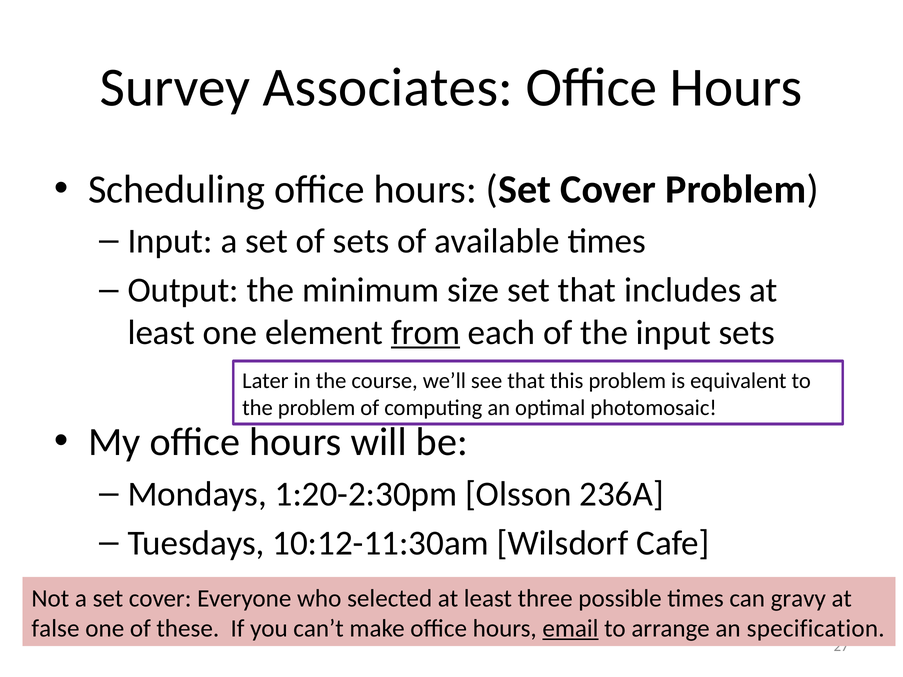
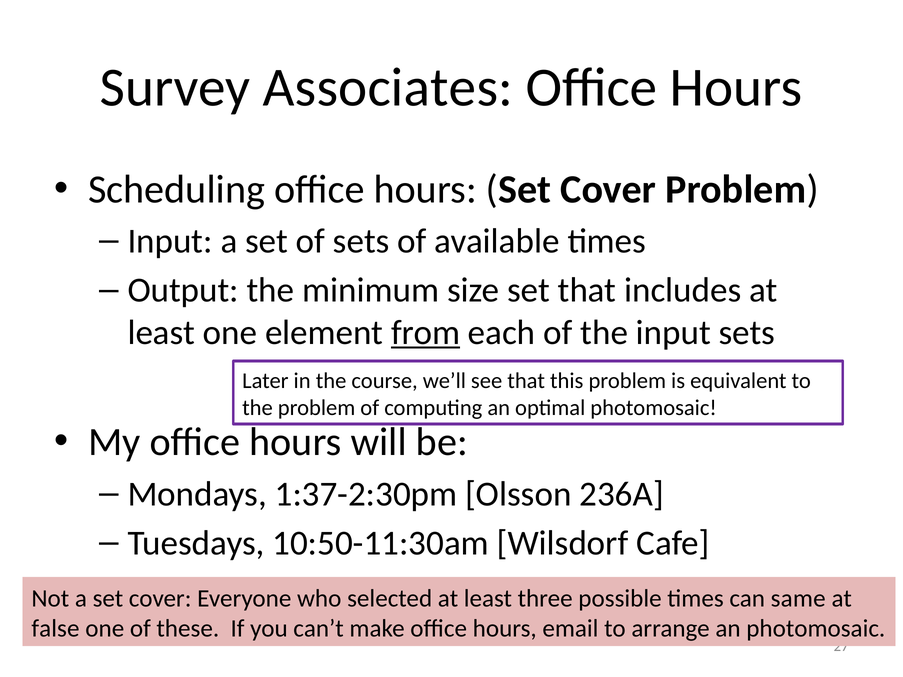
1:20-2:30pm: 1:20-2:30pm -> 1:37-2:30pm
10:12-11:30am: 10:12-11:30am -> 10:50-11:30am
gravy: gravy -> same
email underline: present -> none
an specification: specification -> photomosaic
